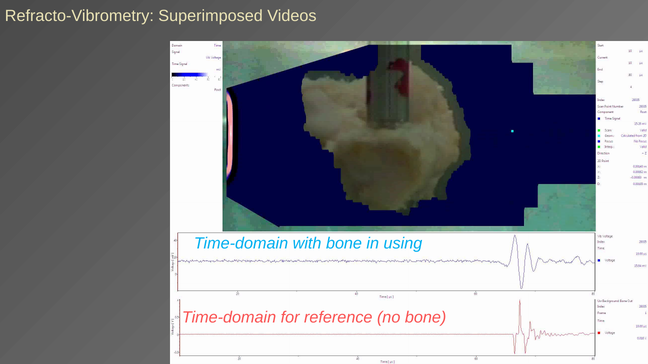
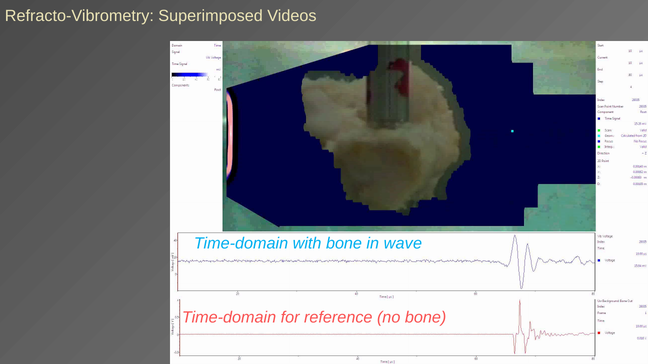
using: using -> wave
